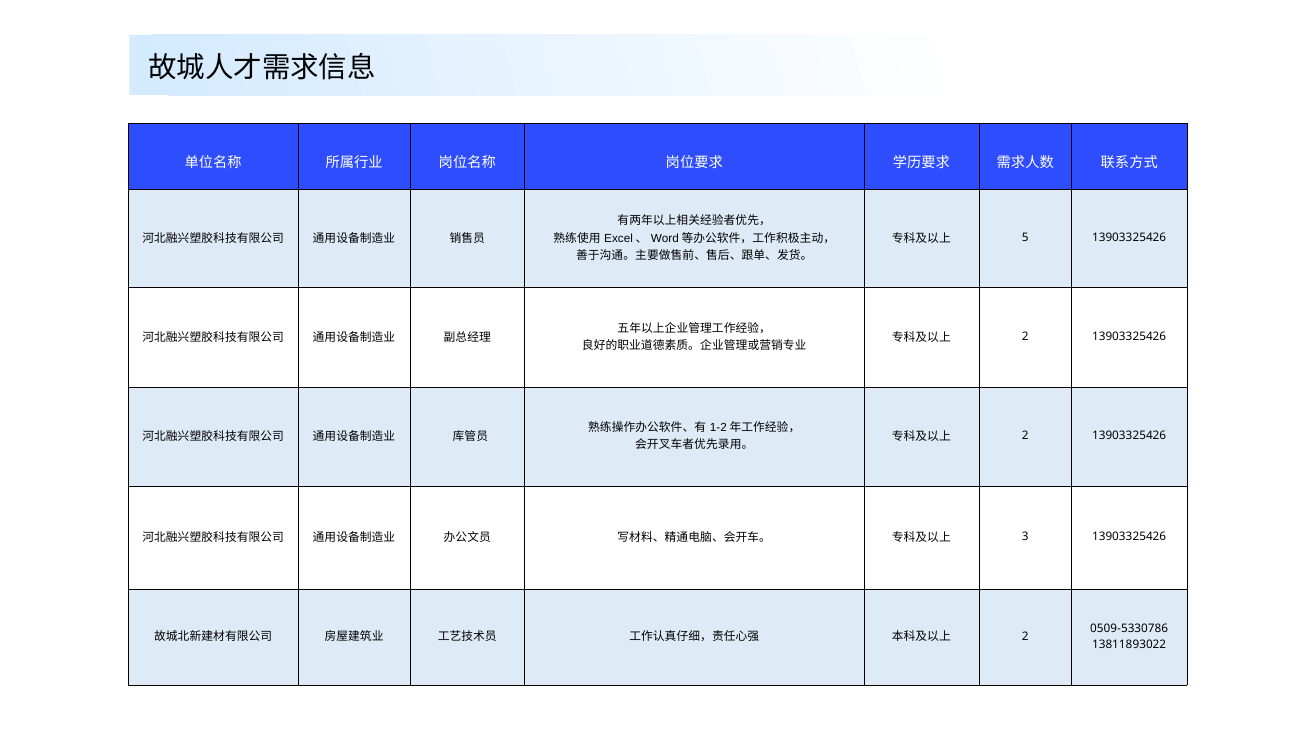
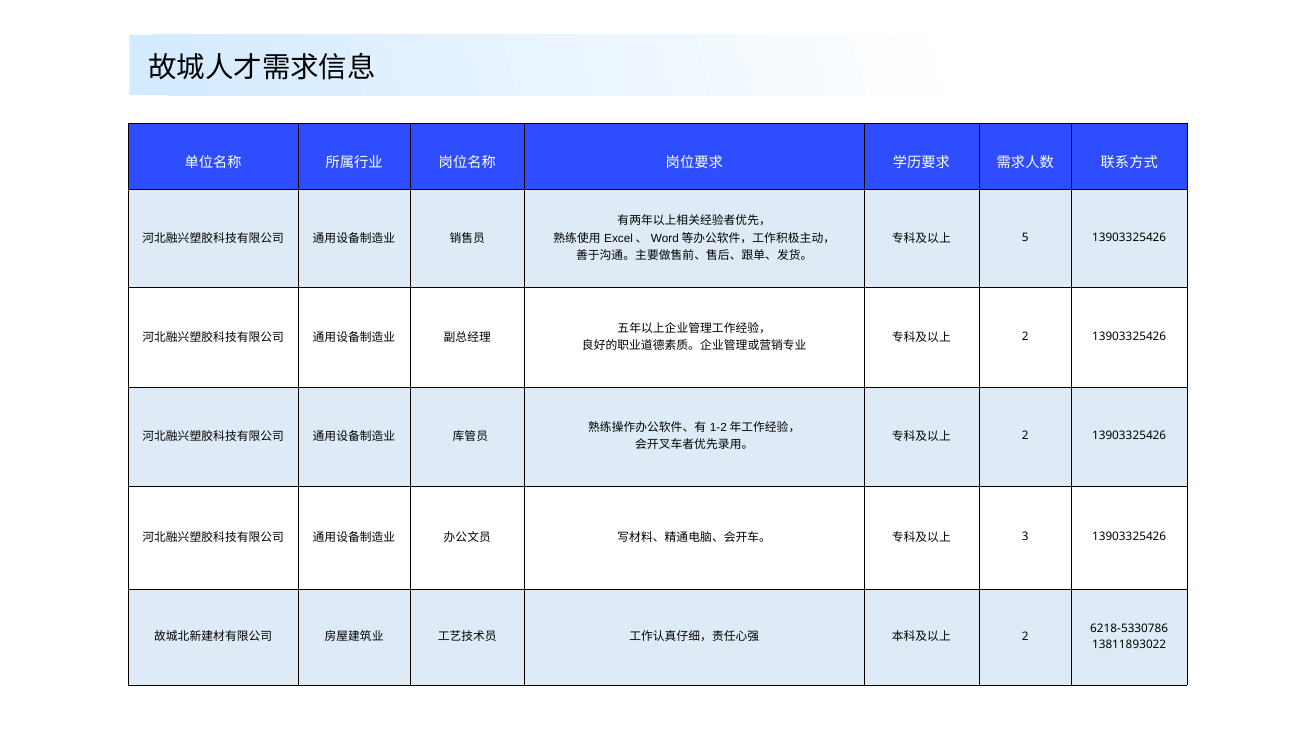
0509-5330786: 0509-5330786 -> 6218-5330786
